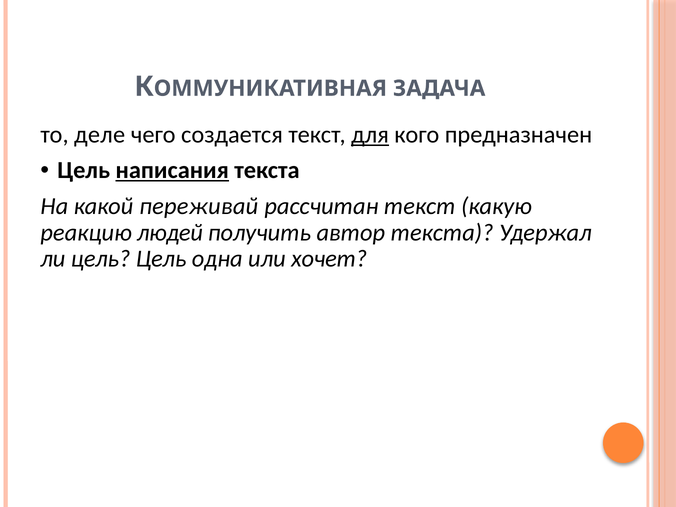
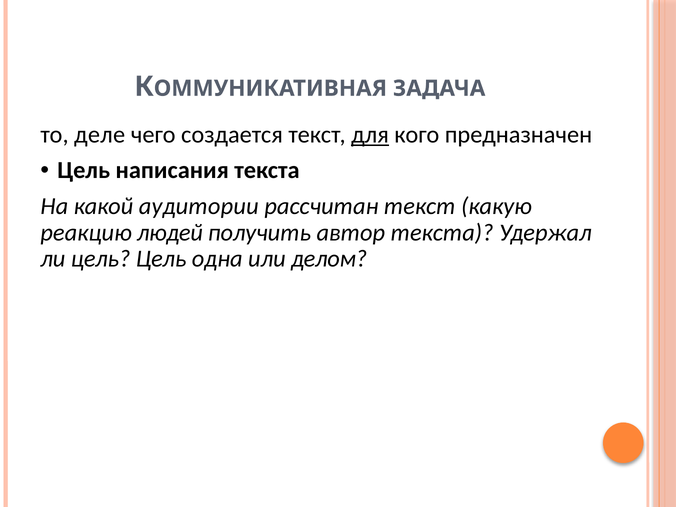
написания underline: present -> none
переживай: переживай -> аудитории
хочет: хочет -> делом
